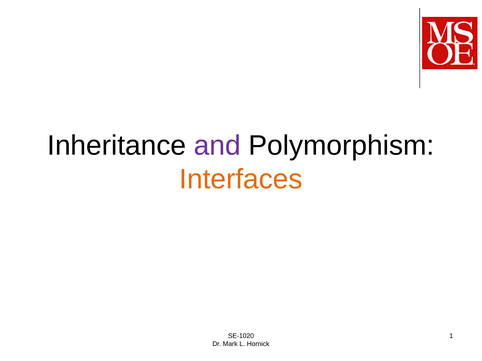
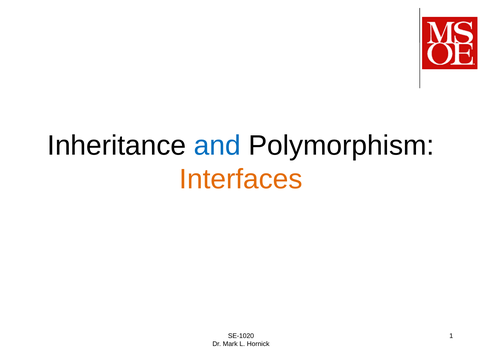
and colour: purple -> blue
